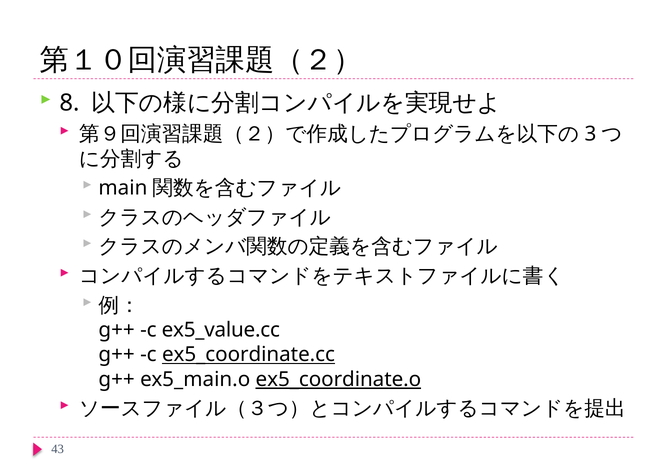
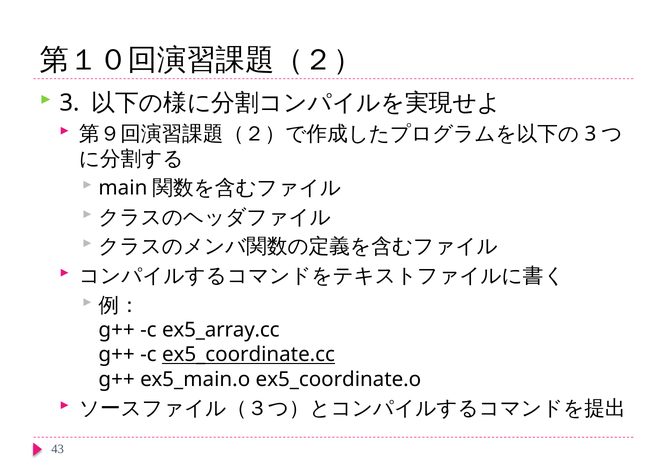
8 at (69, 103): 8 -> 3
ex5_value.cc: ex5_value.cc -> ex5_array.cc
ex5_coordinate.o underline: present -> none
